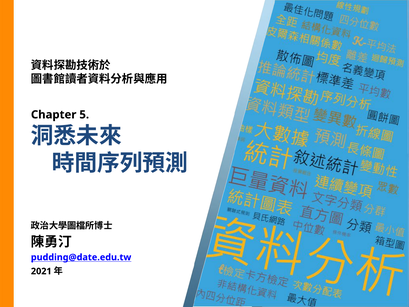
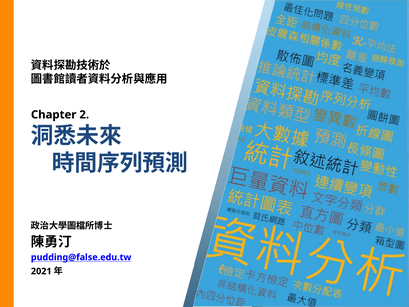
5: 5 -> 2
pudding@date.edu.tw: pudding@date.edu.tw -> pudding@false.edu.tw
